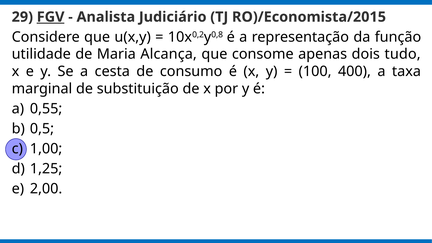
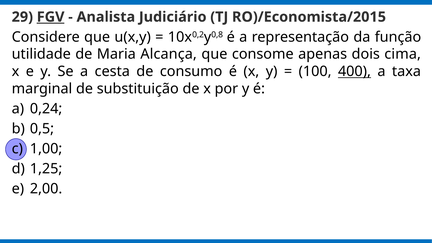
tudo: tudo -> cima
400 underline: none -> present
0,55: 0,55 -> 0,24
